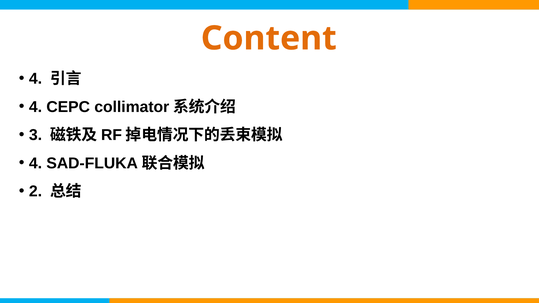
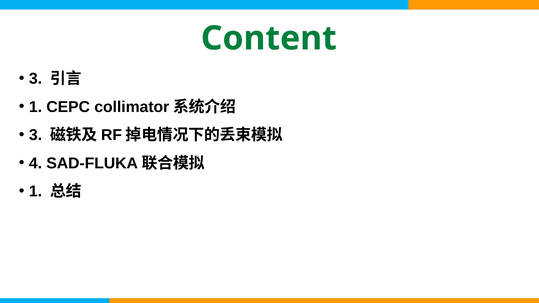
Content colour: orange -> green
4 at (36, 79): 4 -> 3
4 at (36, 107): 4 -> 1
2 at (36, 192): 2 -> 1
